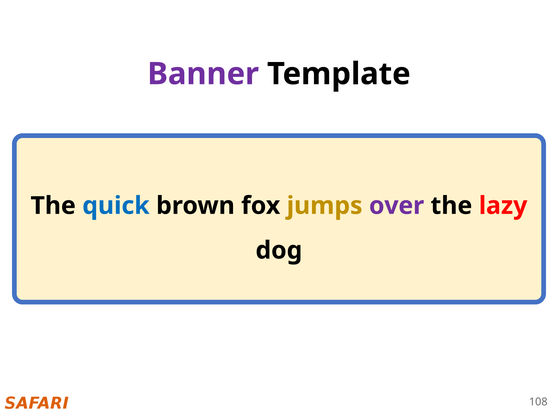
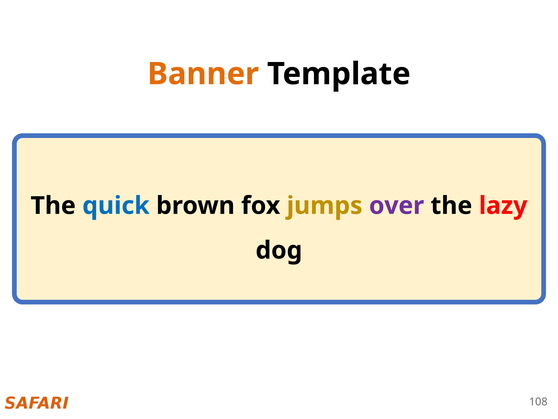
Banner colour: purple -> orange
